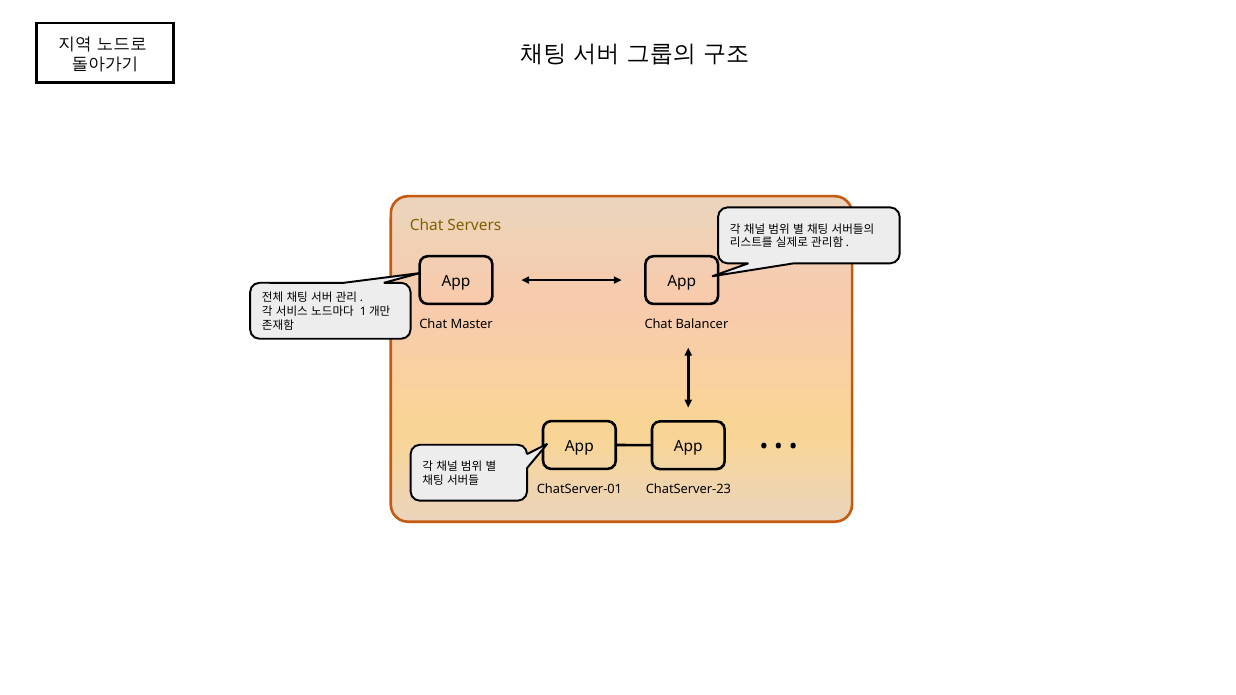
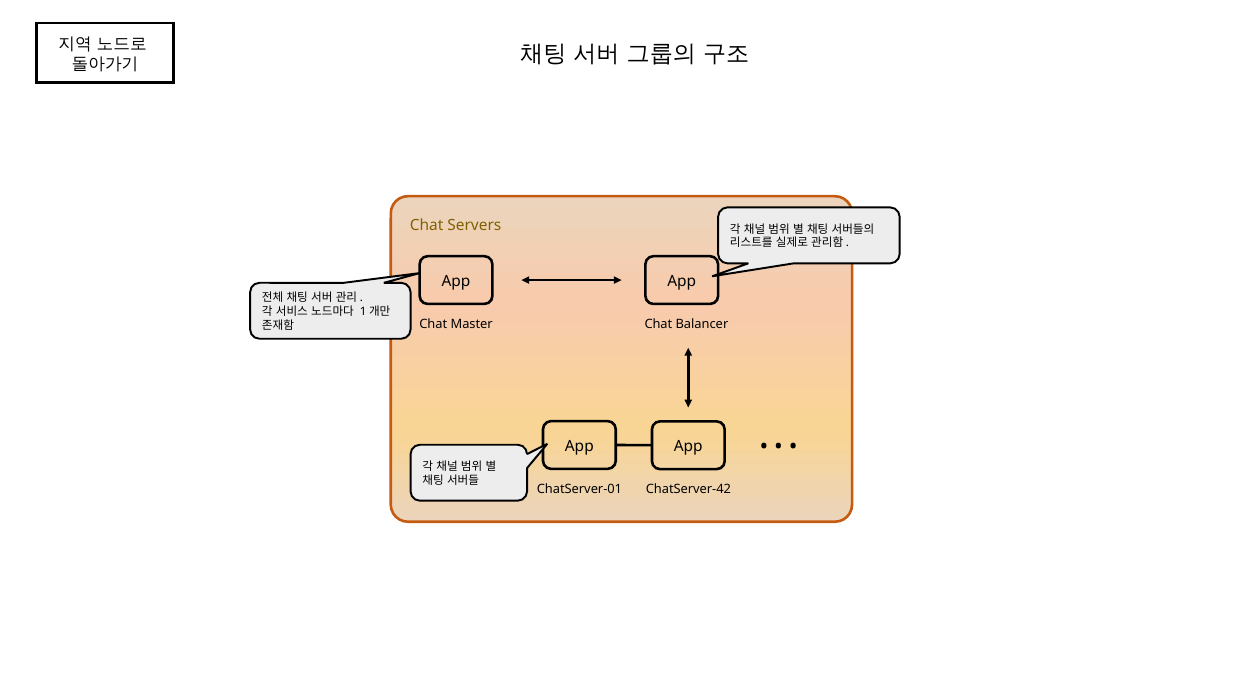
ChatServer-23: ChatServer-23 -> ChatServer-42
